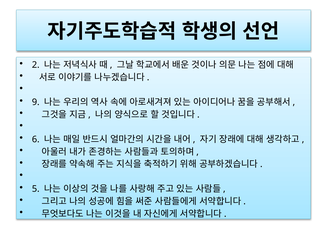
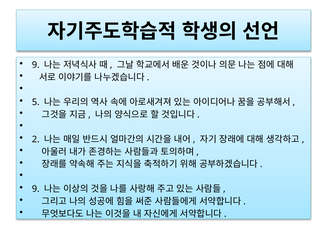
2 at (36, 65): 2 -> 9
9: 9 -> 5
6: 6 -> 2
5 at (36, 189): 5 -> 9
